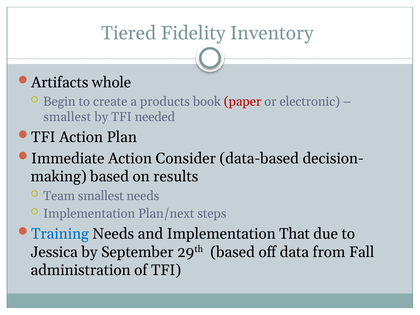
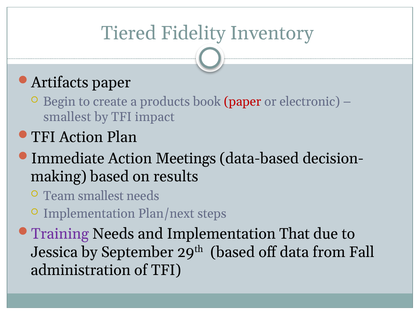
Artifacts whole: whole -> paper
needed: needed -> impact
Consider: Consider -> Meetings
Training colour: blue -> purple
